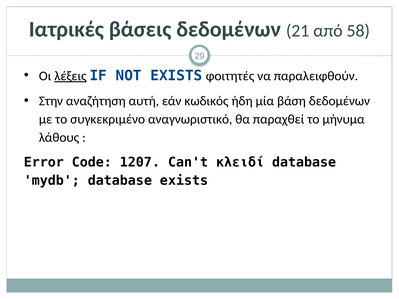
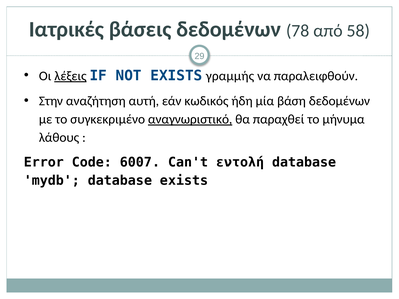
21: 21 -> 78
φοιτητές: φοιτητές -> γραμμής
αναγνωριστικό underline: none -> present
1207: 1207 -> 6007
κλειδί: κλειδί -> εντολή
